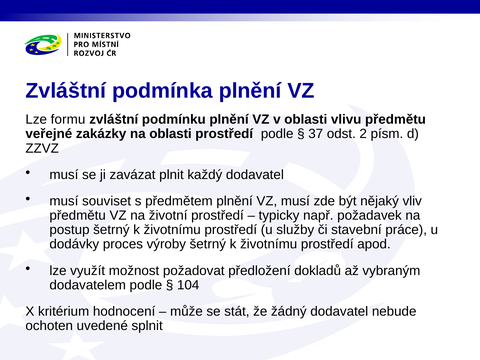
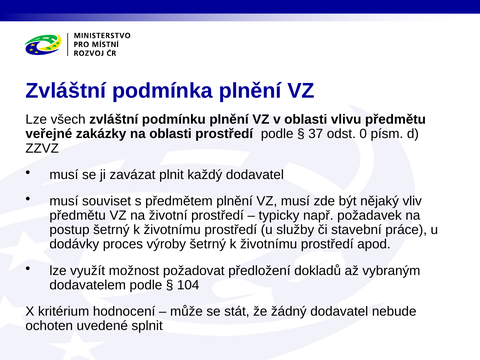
formu: formu -> všech
2: 2 -> 0
